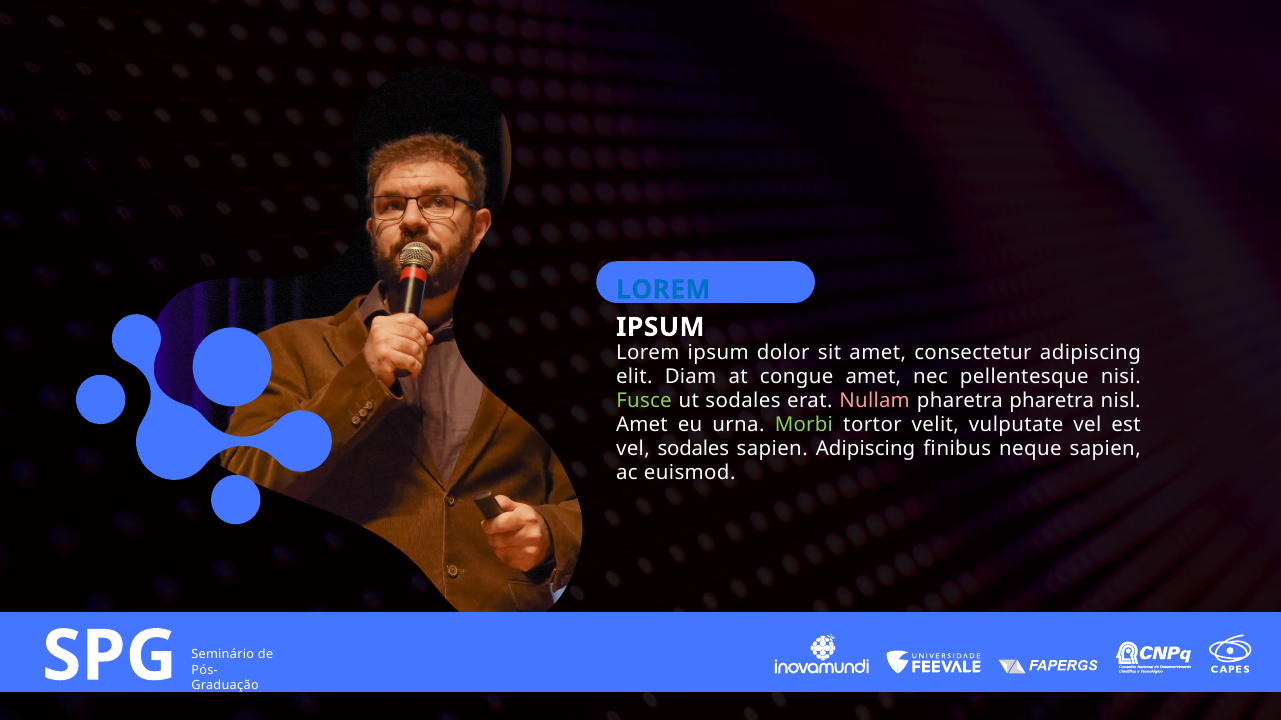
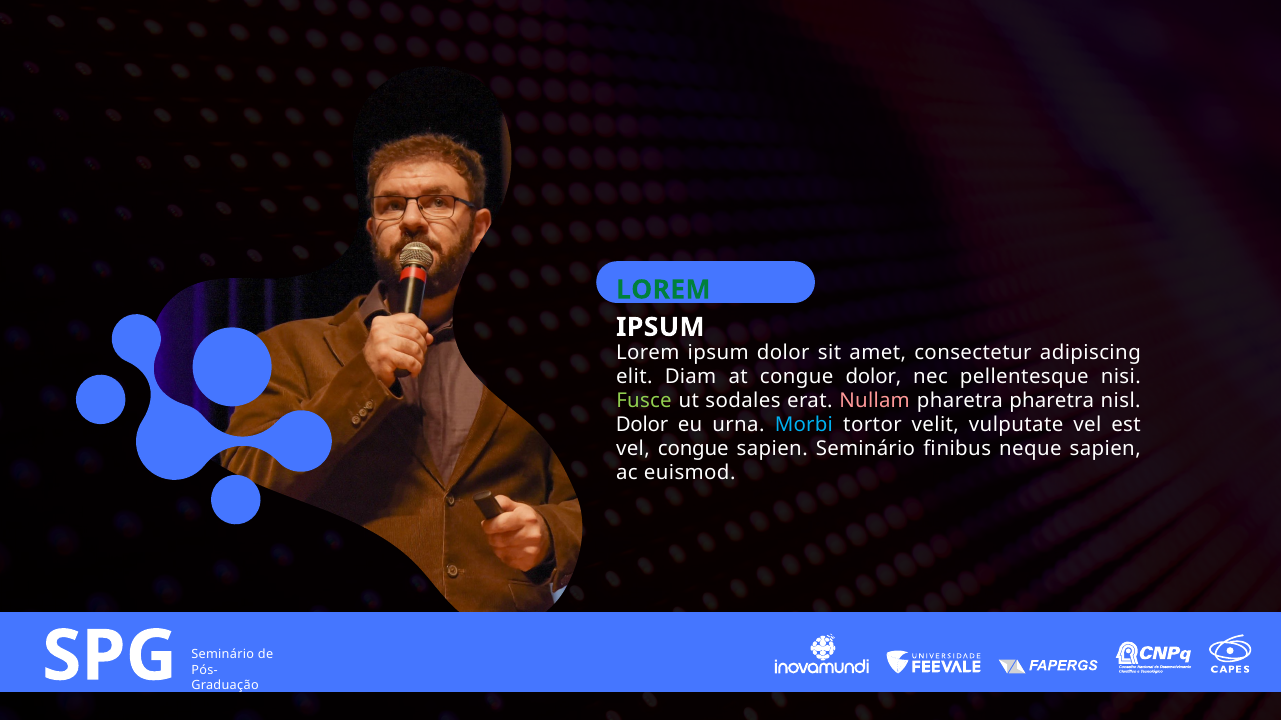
LOREM at (663, 290) colour: blue -> green
congue amet: amet -> dolor
Amet at (642, 425): Amet -> Dolor
Morbi colour: light green -> light blue
vel sodales: sodales -> congue
sapien Adipiscing: Adipiscing -> Seminário
